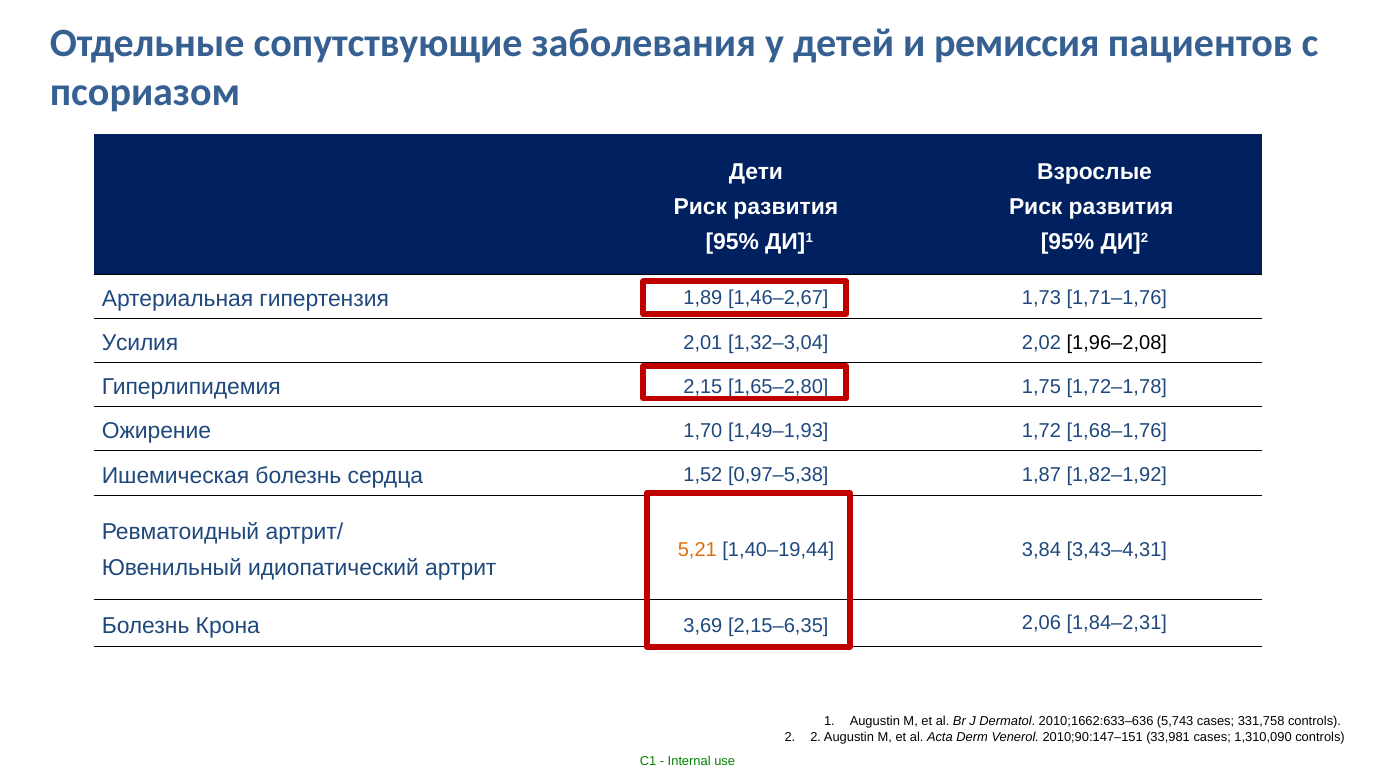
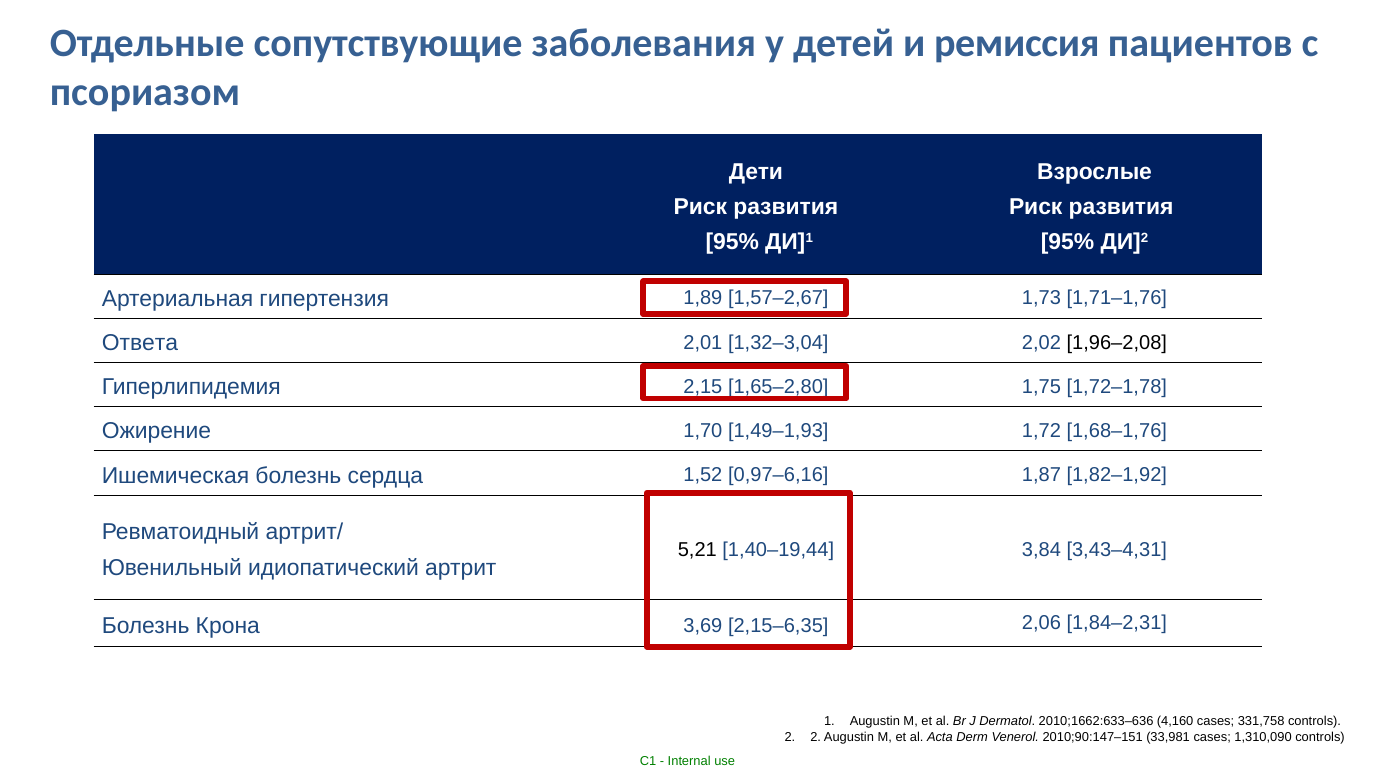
1,46–2,67: 1,46–2,67 -> 1,57–2,67
Усилия: Усилия -> Ответа
0,97–5,38: 0,97–5,38 -> 0,97–6,16
5,21 colour: orange -> black
5,743: 5,743 -> 4,160
